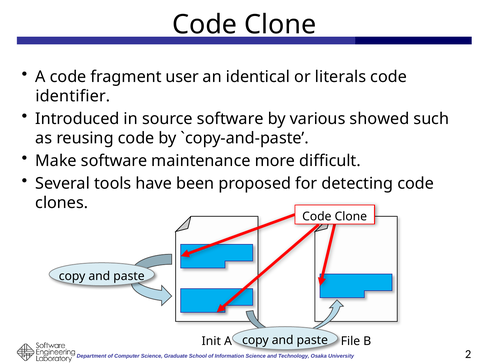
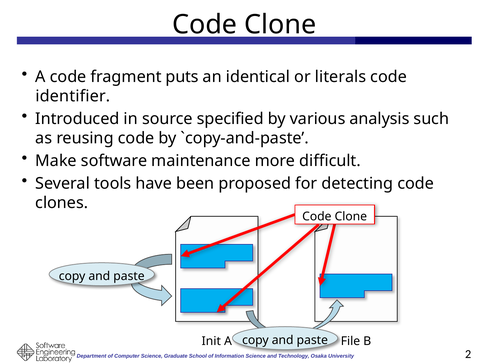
user: user -> puts
source software: software -> specified
showed: showed -> analysis
